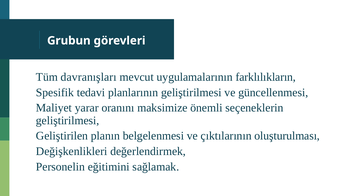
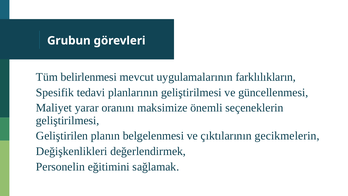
davranışları: davranışları -> belirlenmesi
oluşturulması: oluşturulması -> gecikmelerin
